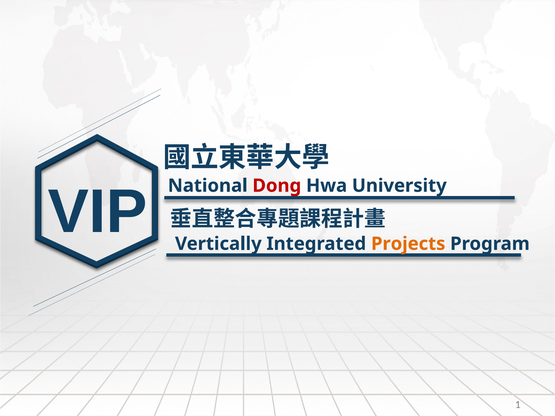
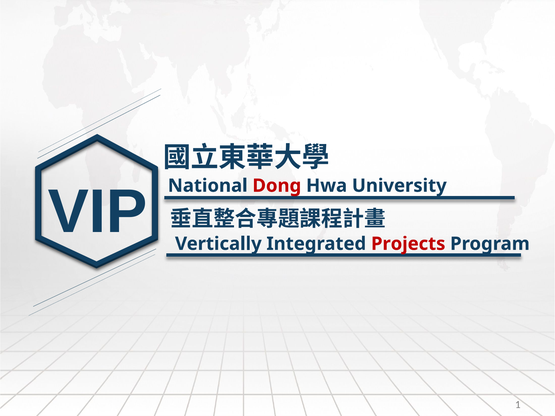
Projects colour: orange -> red
